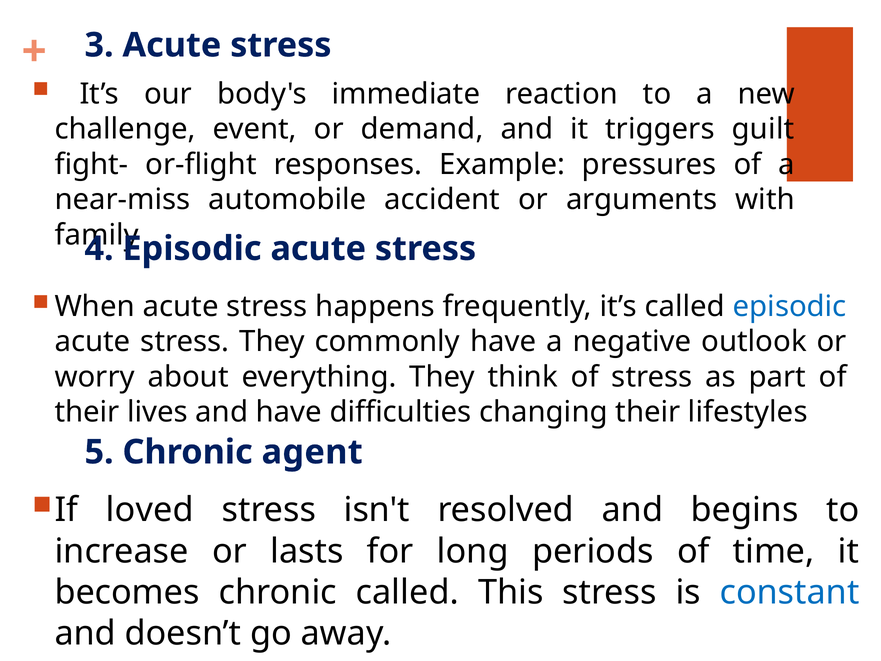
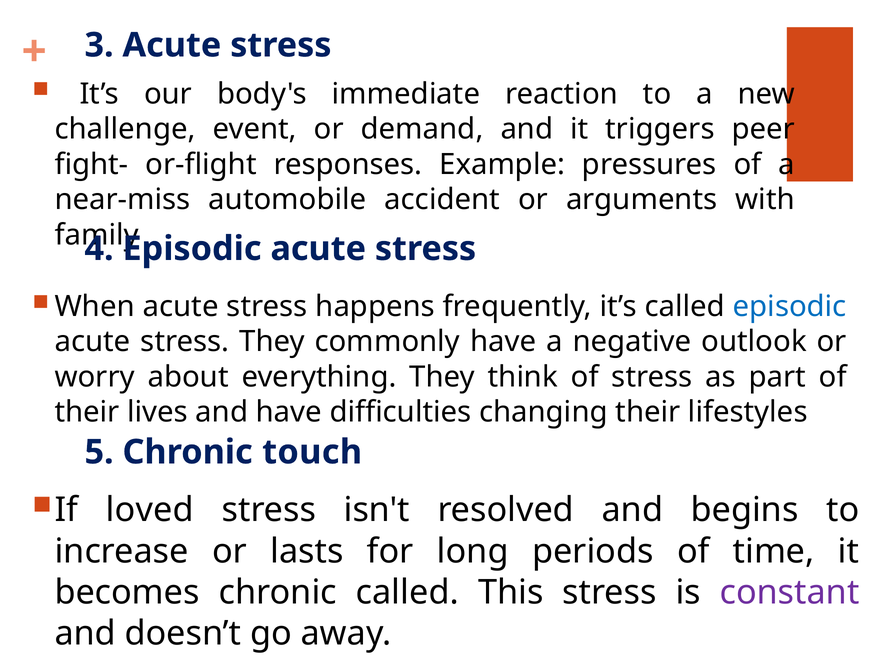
guilt: guilt -> peer
agent: agent -> touch
constant colour: blue -> purple
